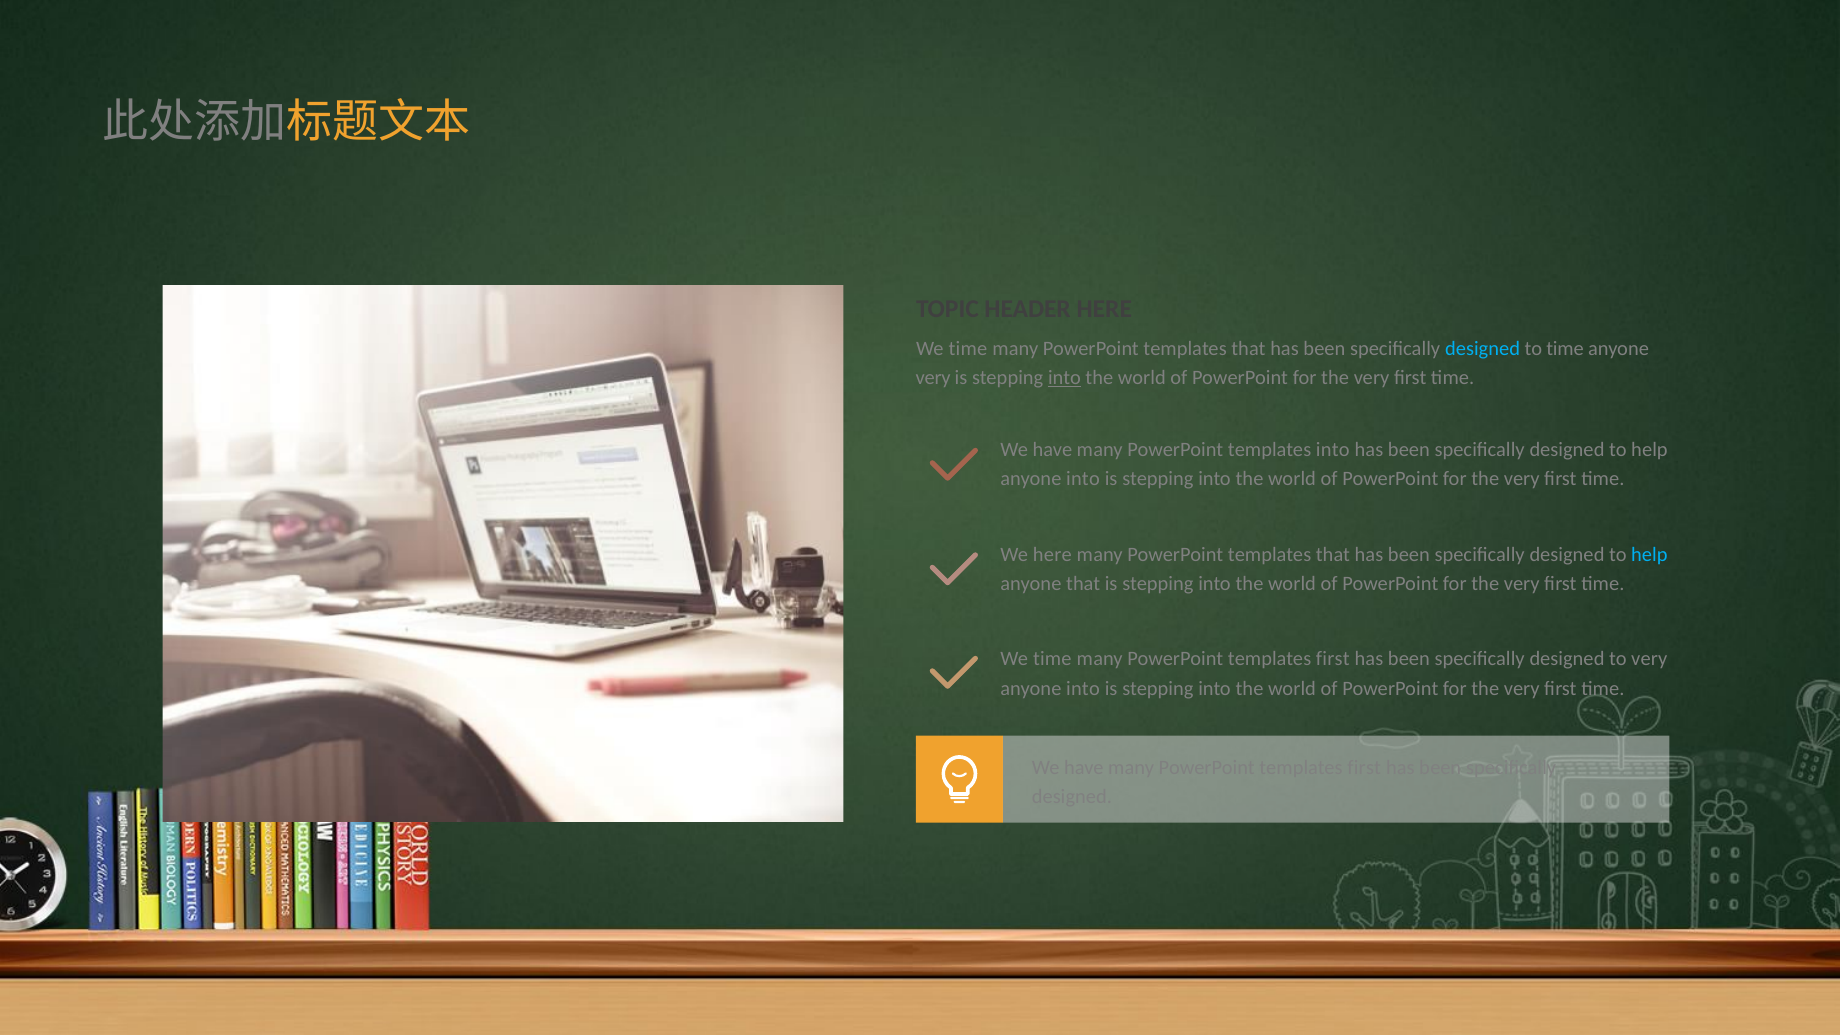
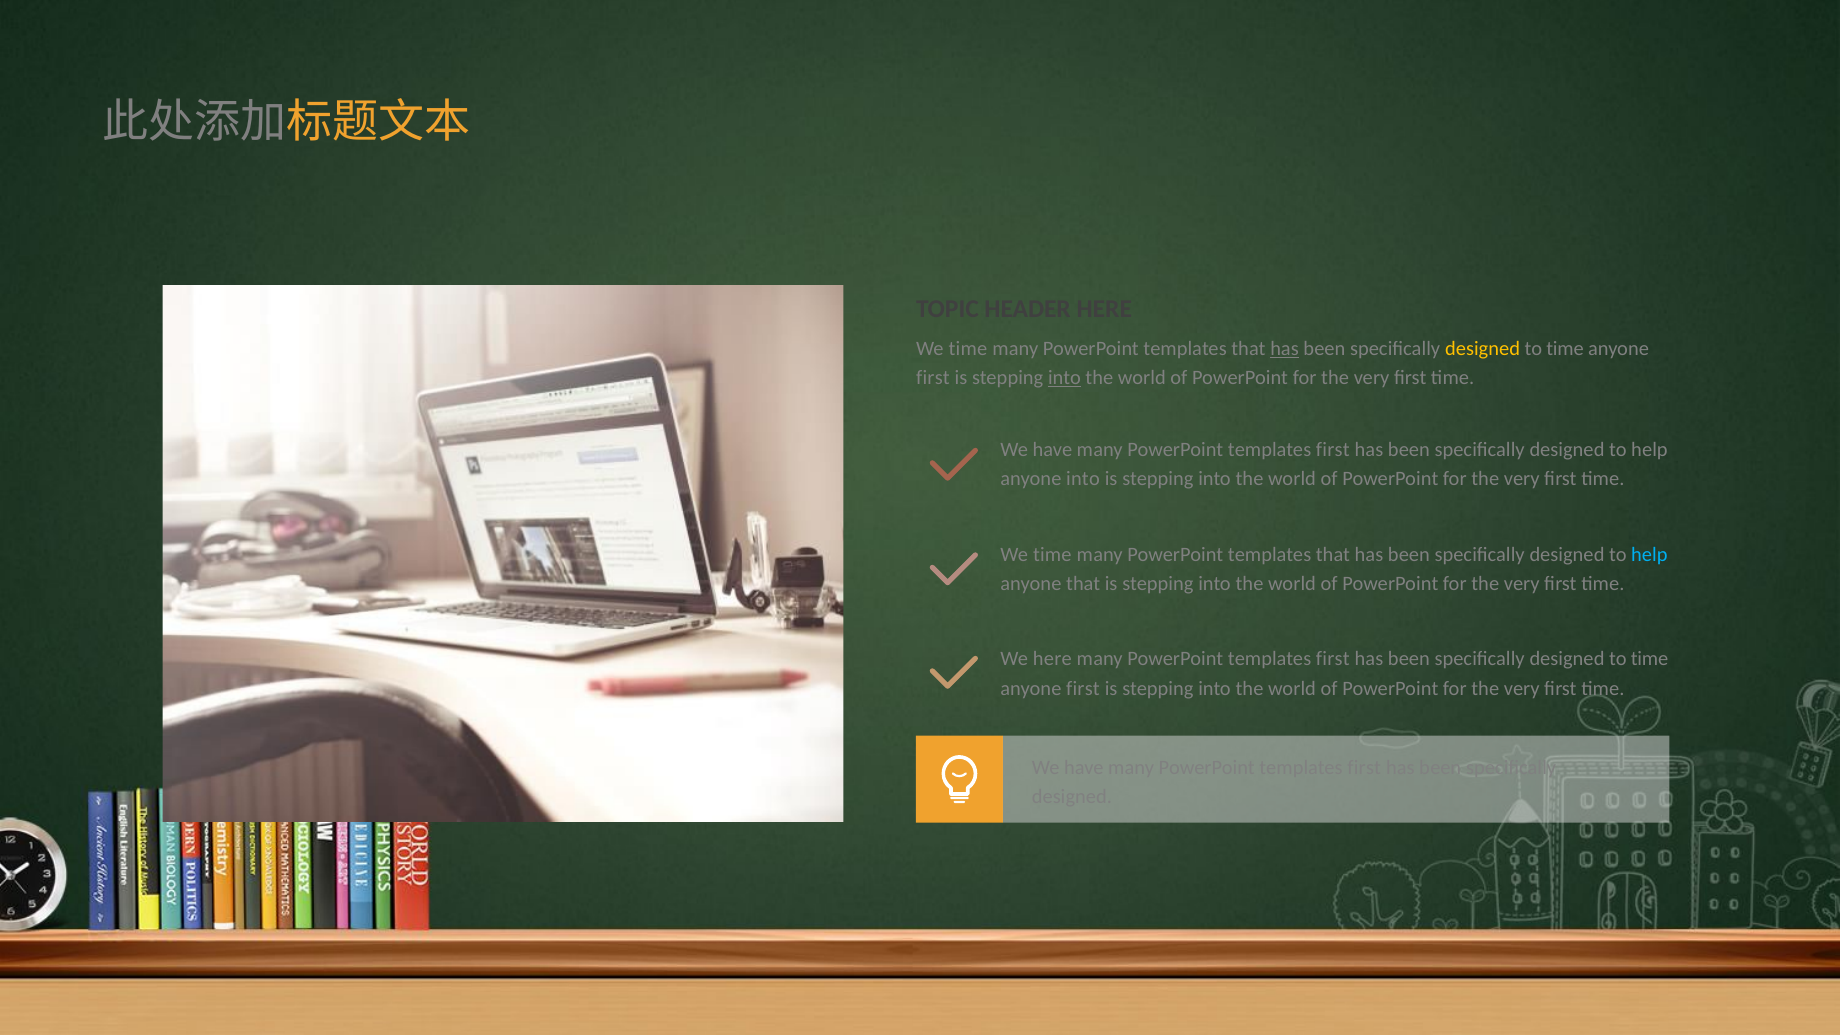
has at (1285, 349) underline: none -> present
designed at (1483, 349) colour: light blue -> yellow
very at (933, 378): very -> first
into at (1333, 450): into -> first
here at (1052, 554): here -> time
time at (1052, 659): time -> here
very at (1649, 659): very -> time
into at (1083, 688): into -> first
